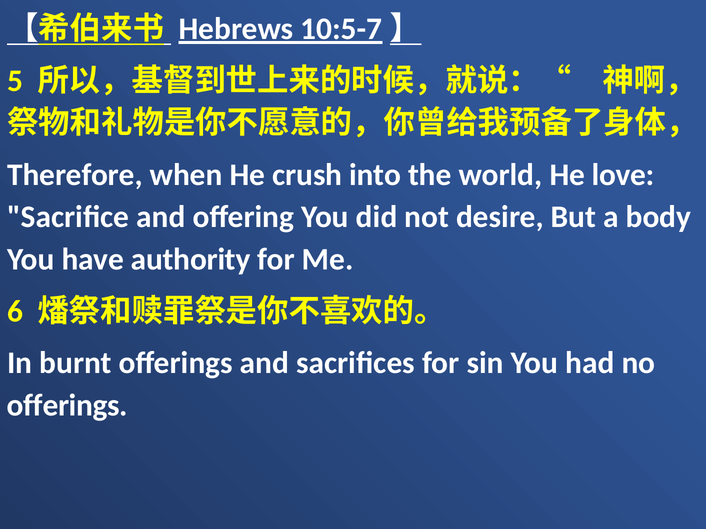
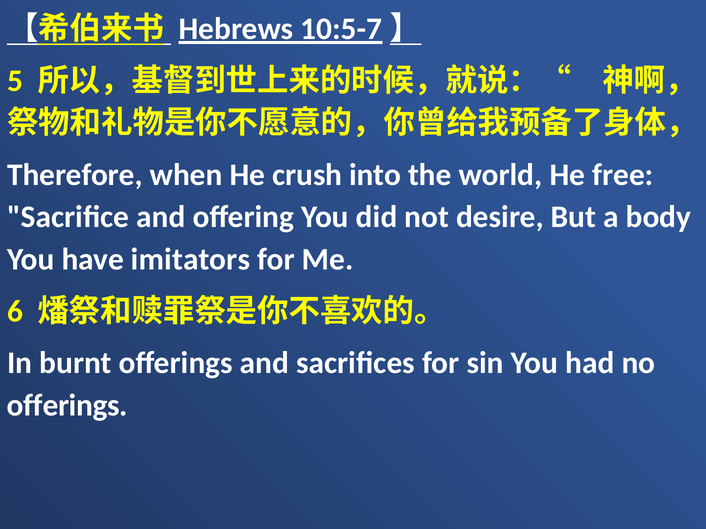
love: love -> free
authority: authority -> imitators
